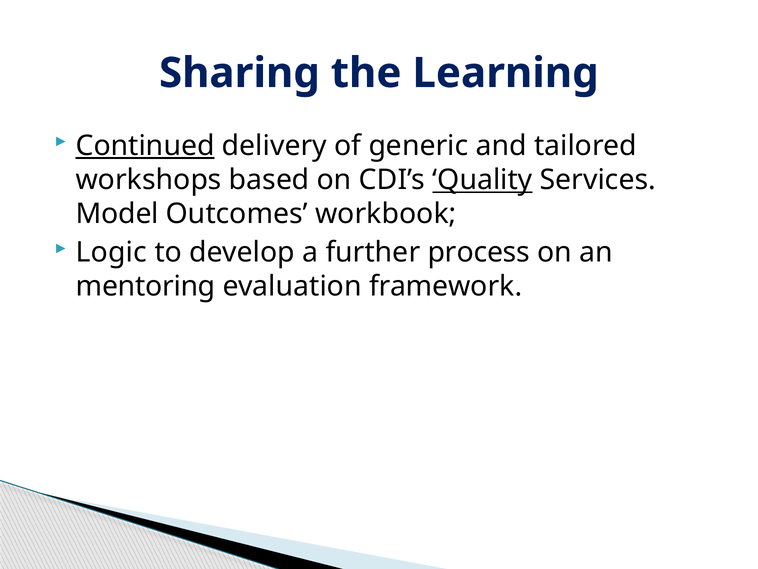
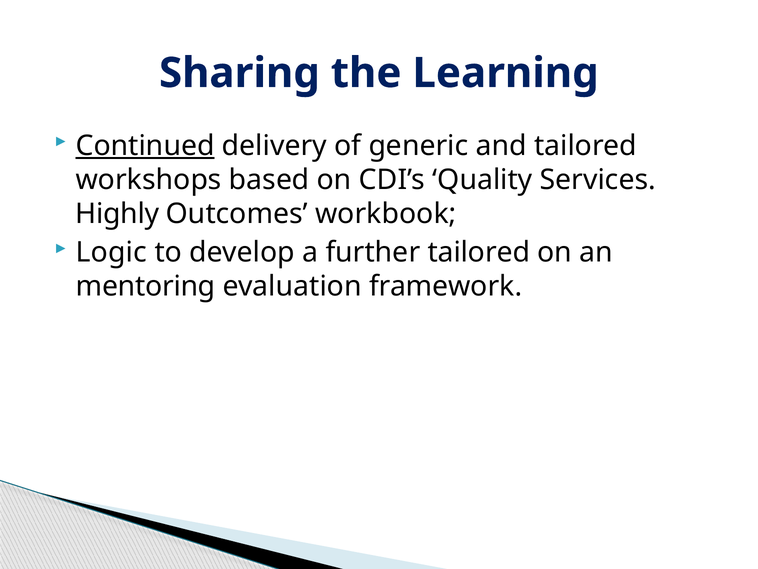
Quality underline: present -> none
Model: Model -> Highly
further process: process -> tailored
